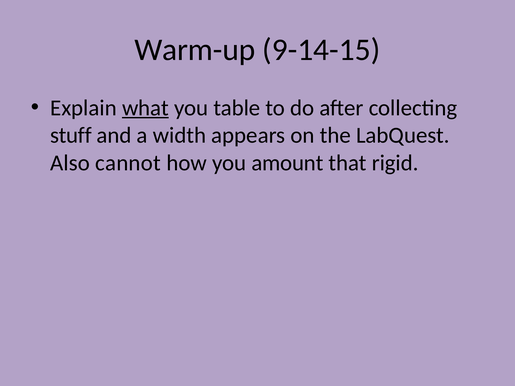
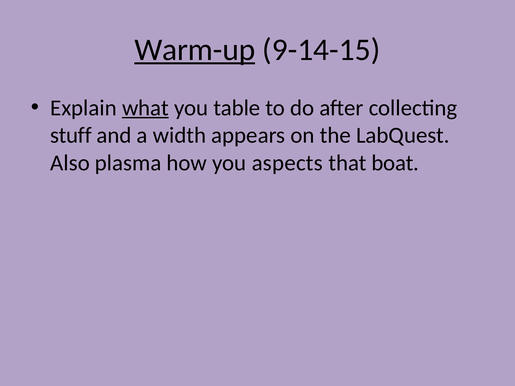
Warm-up underline: none -> present
cannot: cannot -> plasma
amount: amount -> aspects
rigid: rigid -> boat
